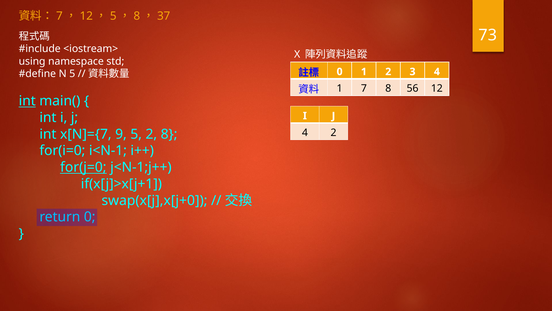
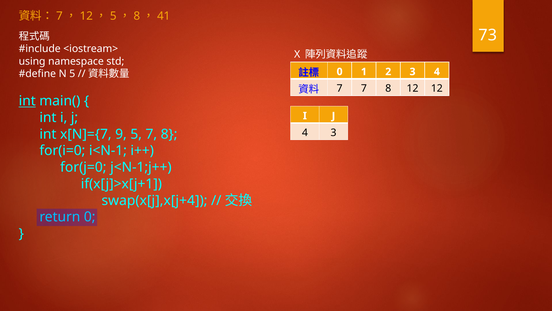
37: 37 -> 41
1 at (340, 88): 1 -> 7
8 56: 56 -> 12
4 2: 2 -> 3
5 2: 2 -> 7
for(j=0 underline: present -> none
swap(x[j],x[j+0: swap(x[j],x[j+0 -> swap(x[j],x[j+4
